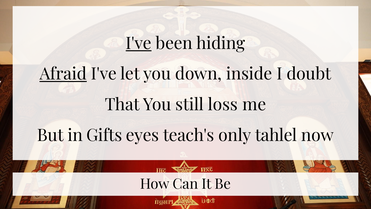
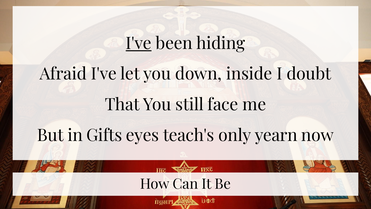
Afraid underline: present -> none
loss: loss -> face
tahlel: tahlel -> yearn
